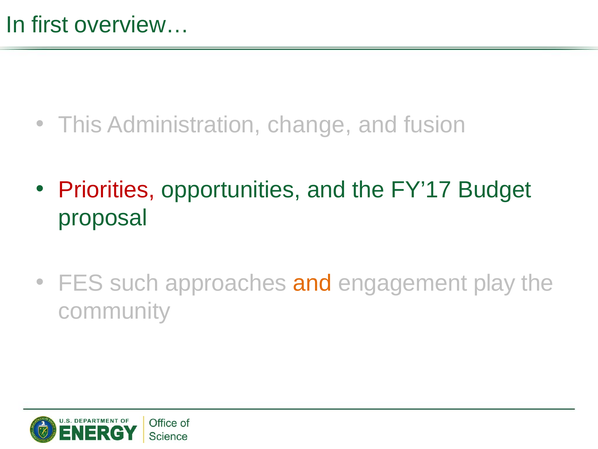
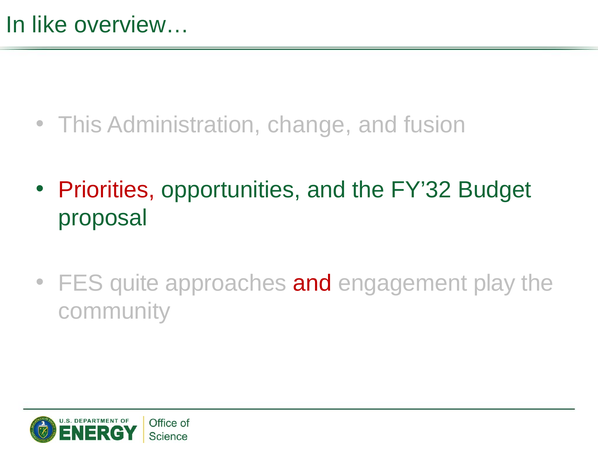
first: first -> like
FY’17: FY’17 -> FY’32
such: such -> quite
and at (312, 283) colour: orange -> red
